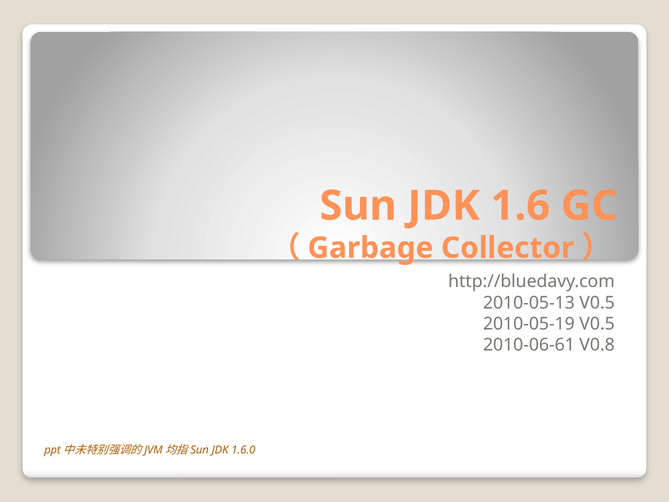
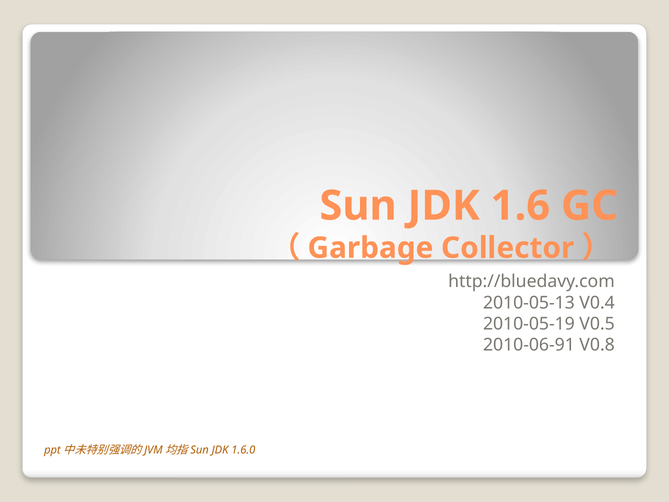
2010-05-13 V0.5: V0.5 -> V0.4
2010-06-61: 2010-06-61 -> 2010-06-91
